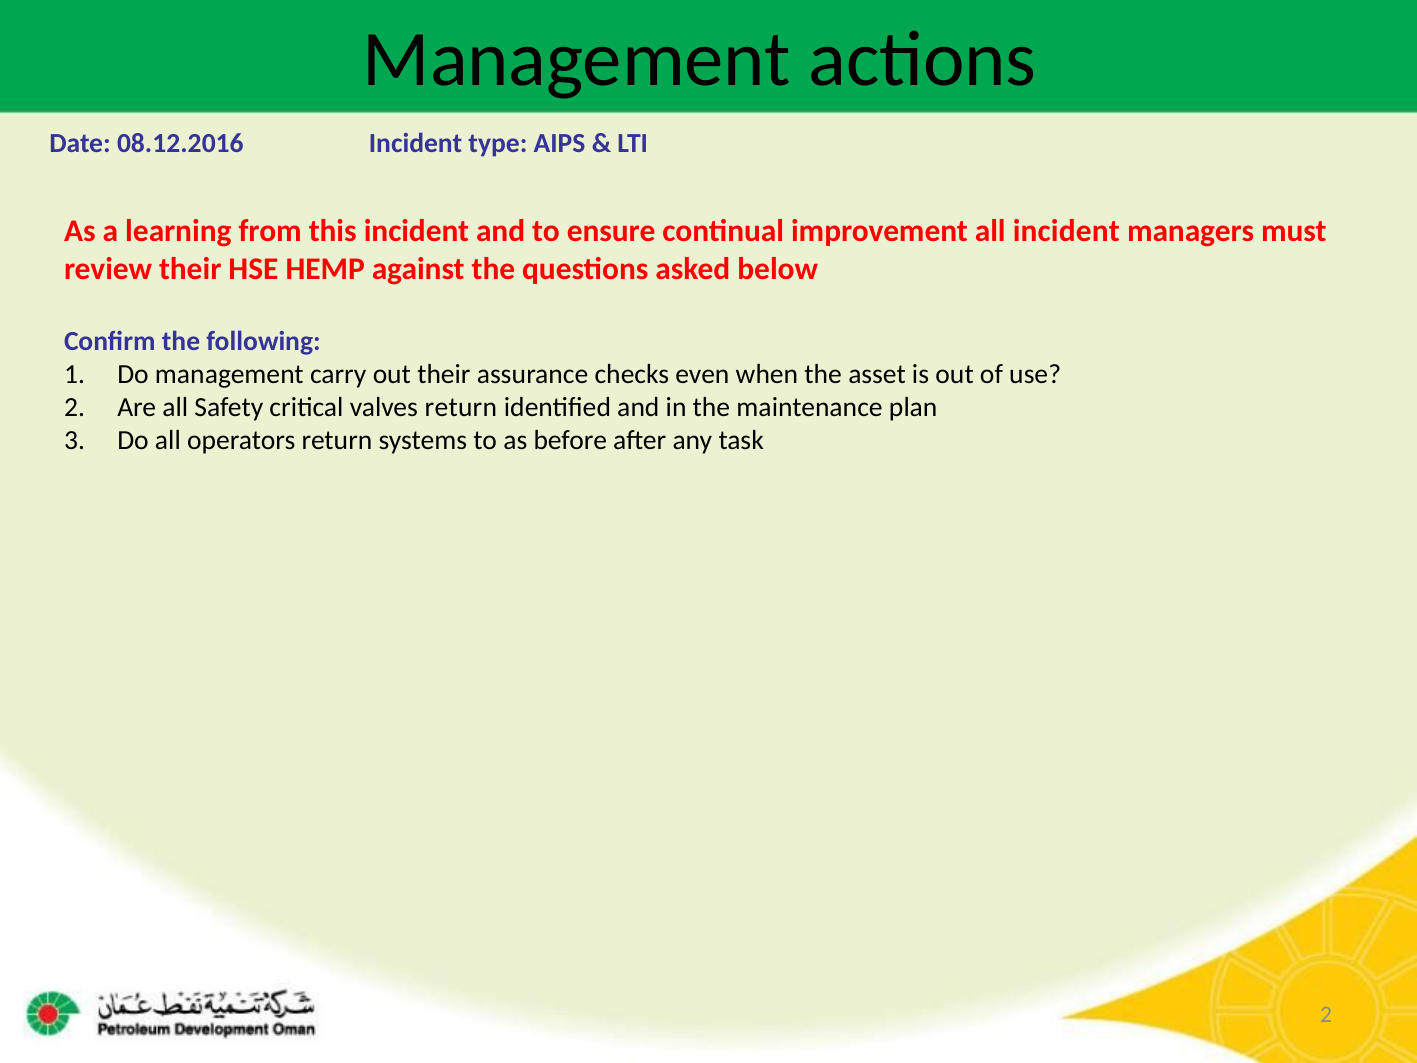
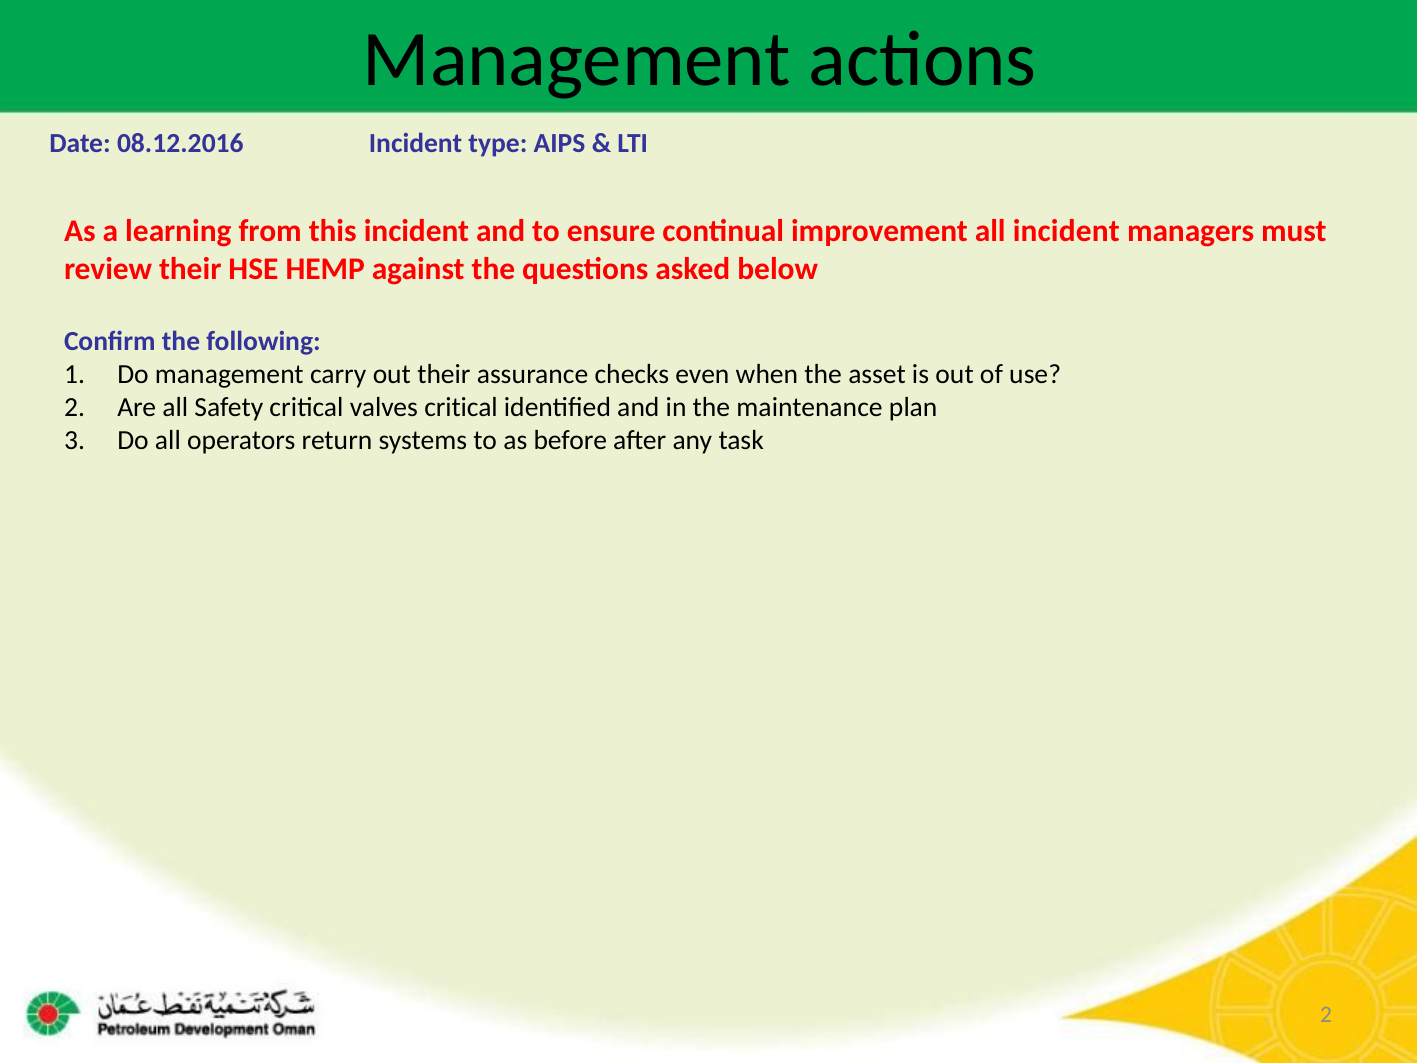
valves return: return -> critical
